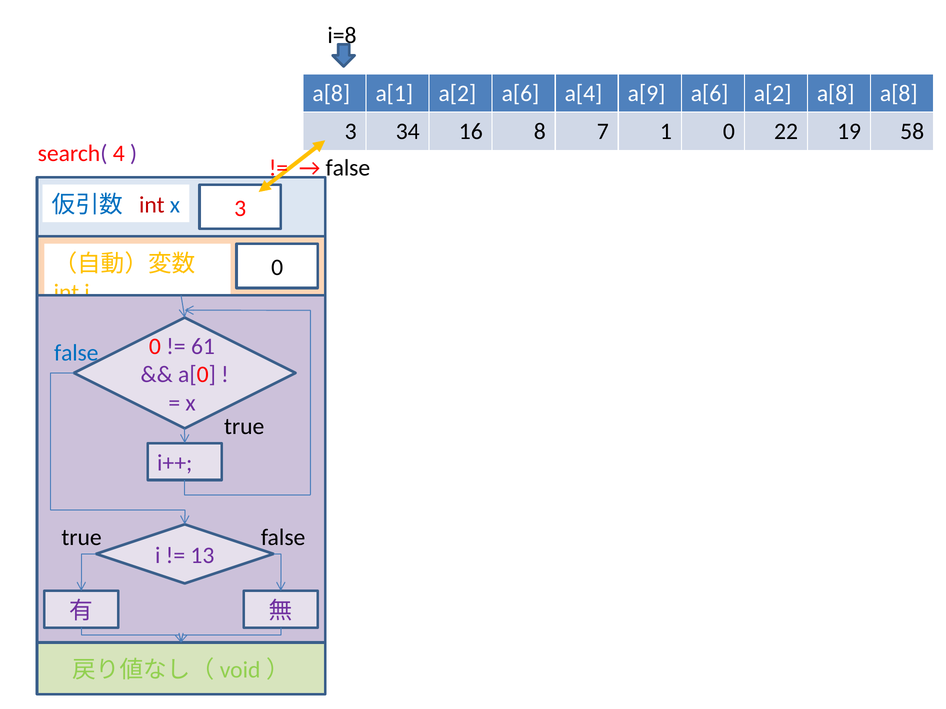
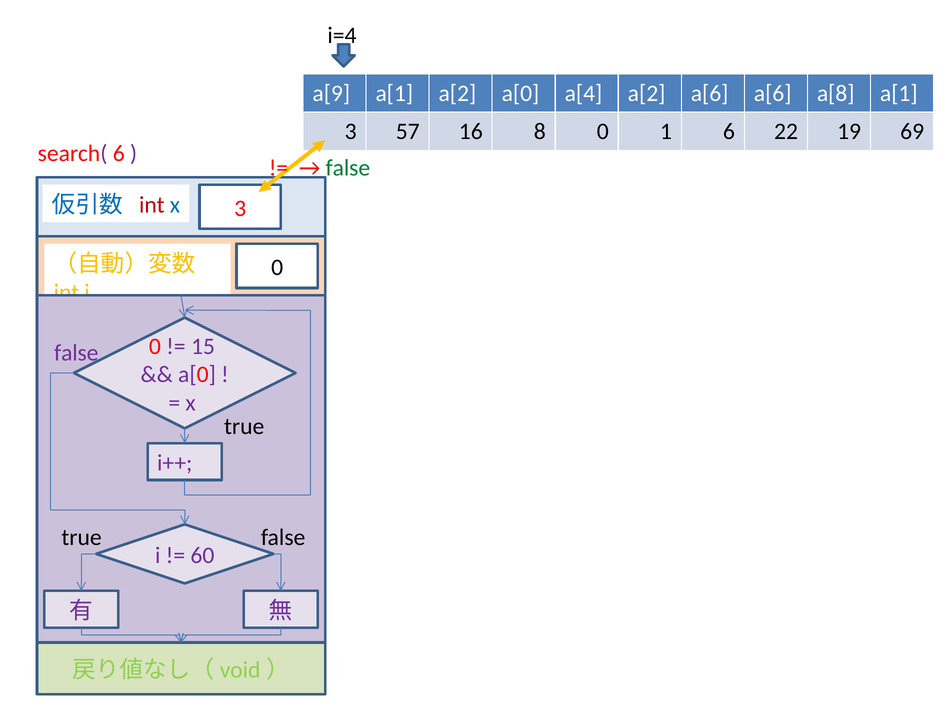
i=8: i=8 -> i=4
a[8 at (331, 93): a[8 -> a[9
a[2 a[6: a[6 -> a[0
a[4 a[9: a[9 -> a[2
a[6 a[2: a[2 -> a[6
a[8 a[8: a[8 -> a[1
34: 34 -> 57
8 7: 7 -> 0
1 0: 0 -> 6
58: 58 -> 69
search( 4: 4 -> 6
false at (348, 168) colour: black -> green
61: 61 -> 15
false at (76, 353) colour: blue -> purple
13: 13 -> 60
